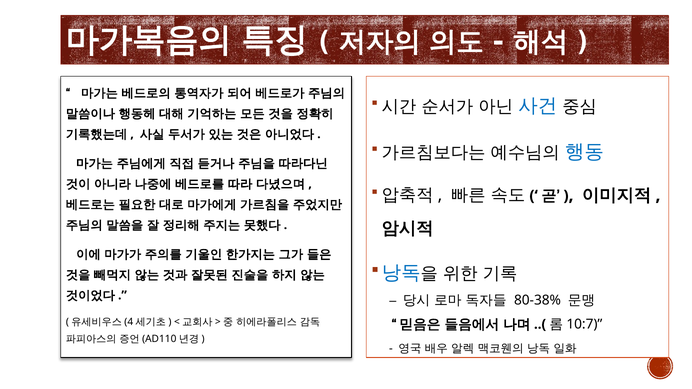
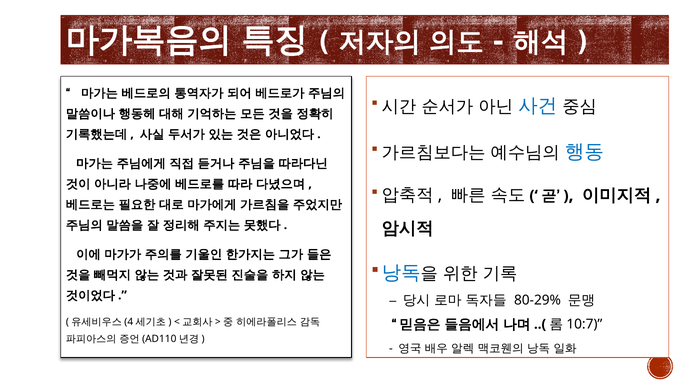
80-38%: 80-38% -> 80-29%
